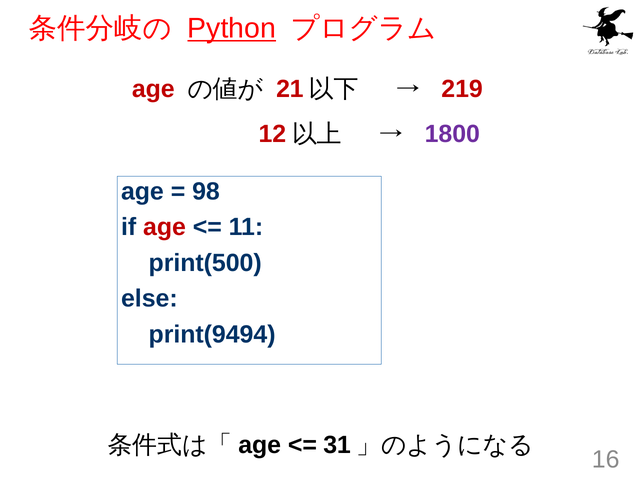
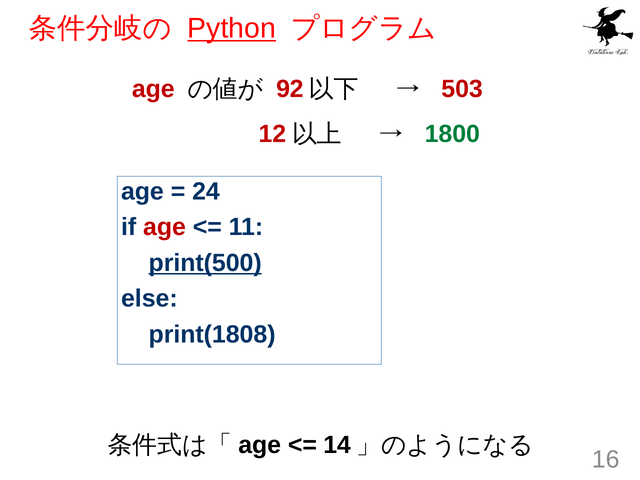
21: 21 -> 92
219: 219 -> 503
1800 colour: purple -> green
98: 98 -> 24
print(500 underline: none -> present
print(9494: print(9494 -> print(1808
31: 31 -> 14
